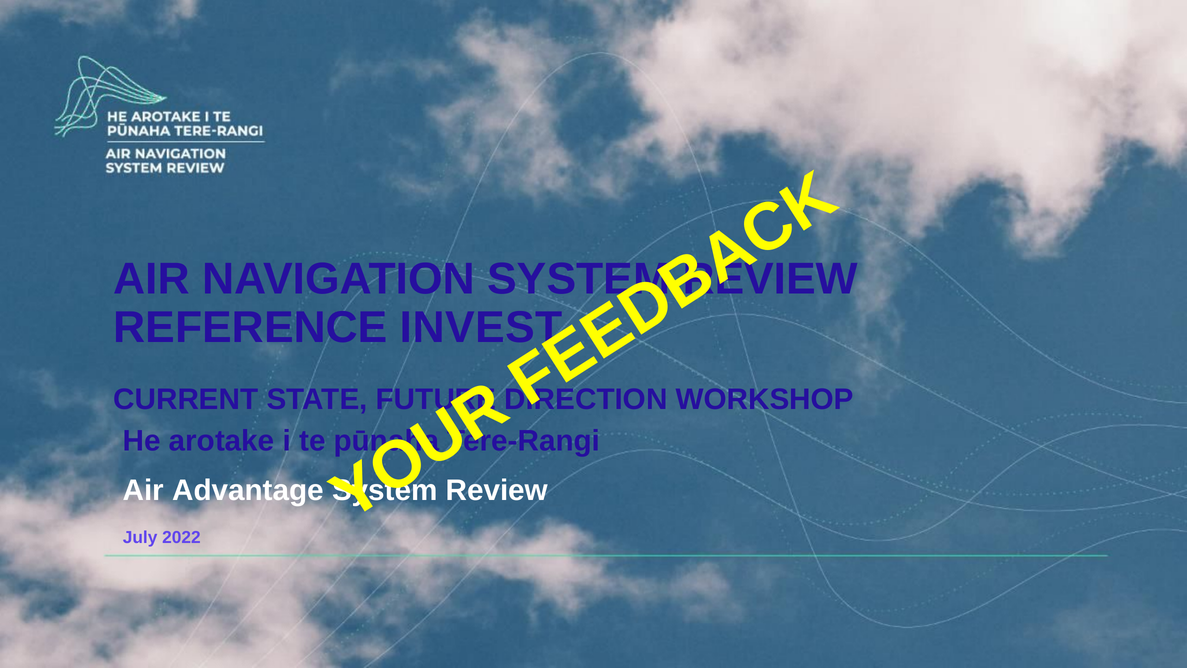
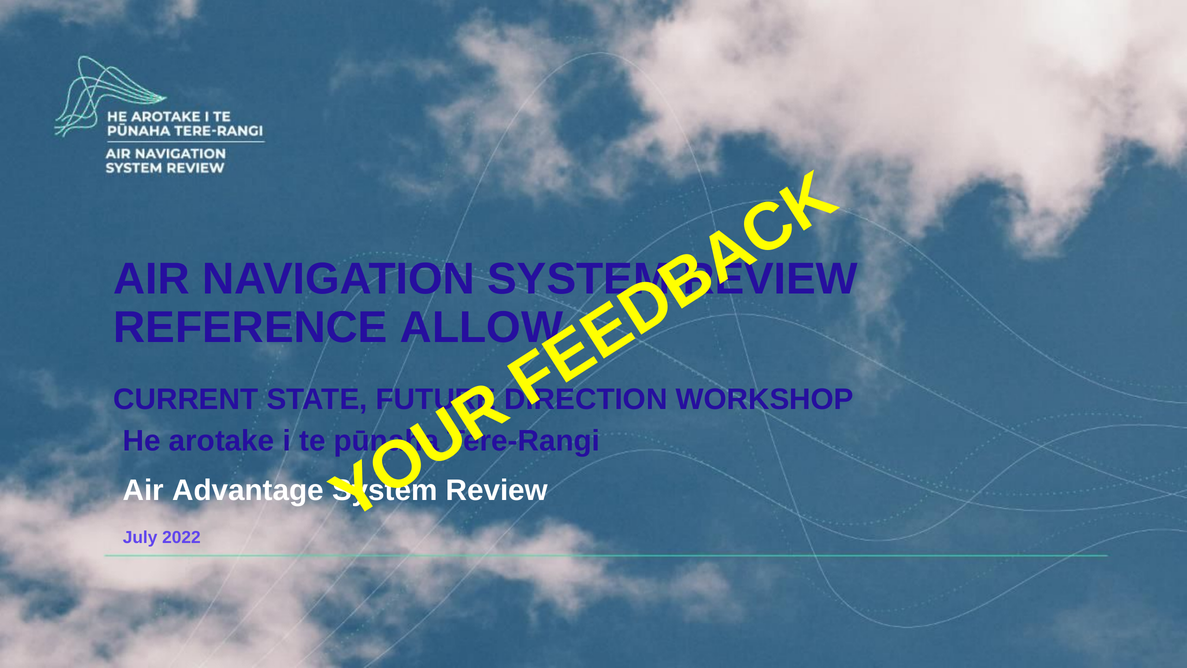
INVEST: INVEST -> ALLOW
